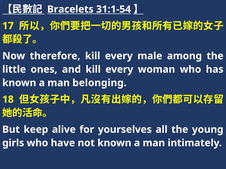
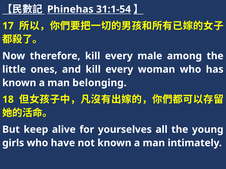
Bracelets: Bracelets -> Phinehas
